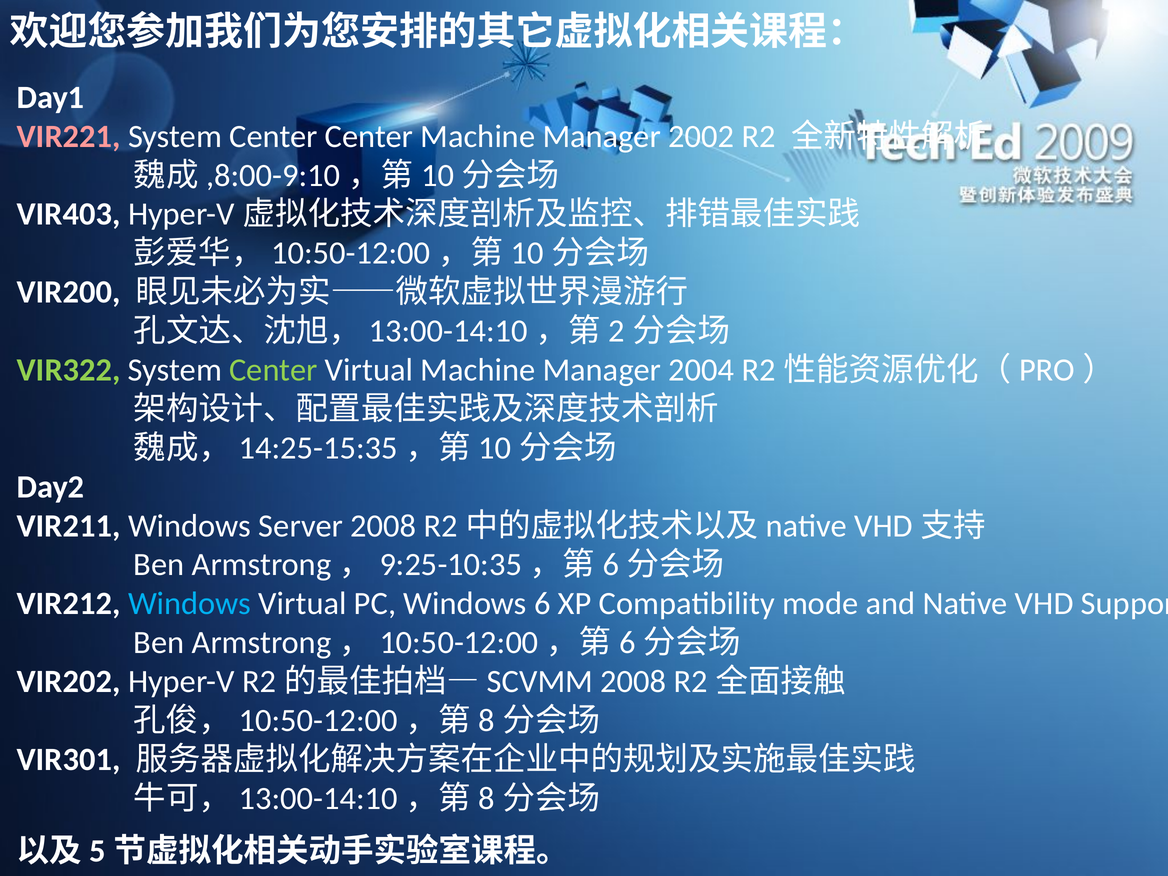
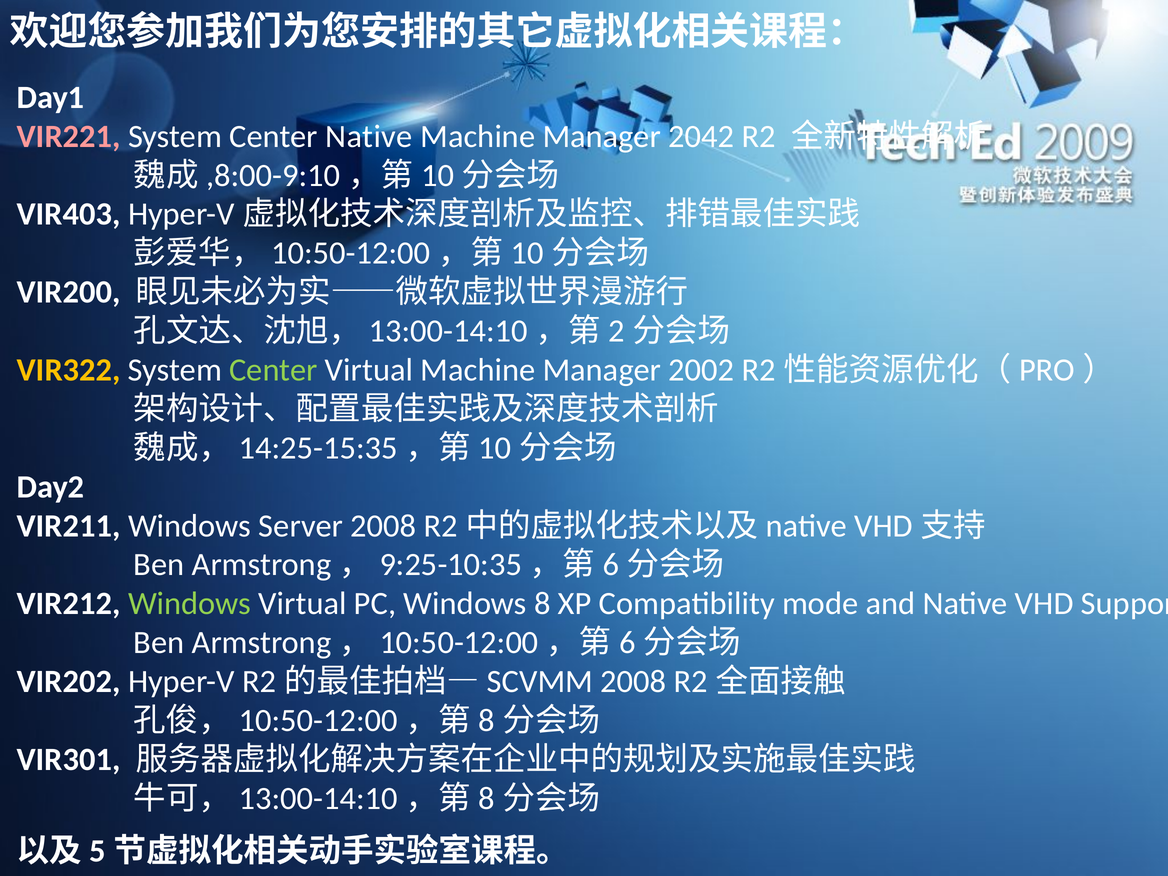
Center Center: Center -> Native
2002: 2002 -> 2042
VIR322 colour: light green -> yellow
2004: 2004 -> 2002
Windows at (190, 604) colour: light blue -> light green
6: 6 -> 8
